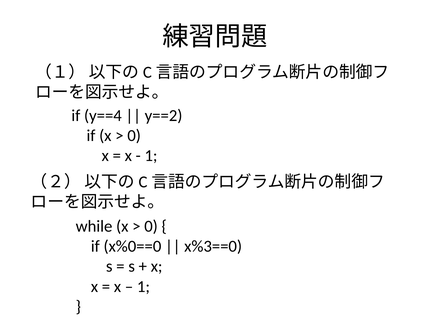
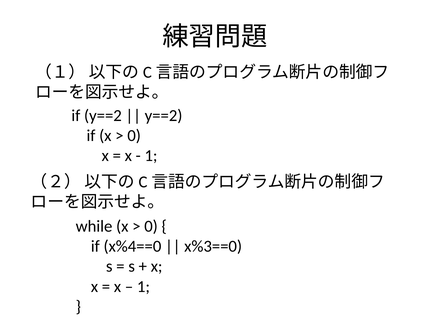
if y==4: y==4 -> y==2
x%0==0: x%0==0 -> x%4==0
